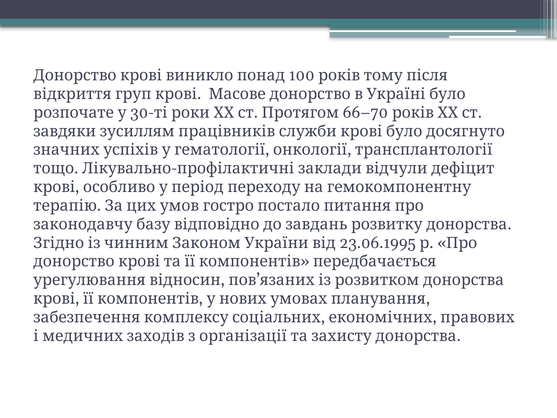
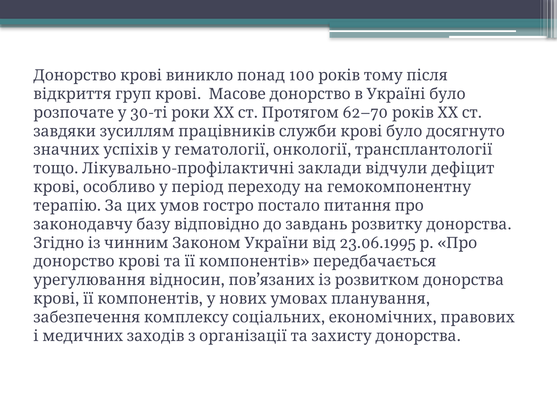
66–70: 66–70 -> 62–70
